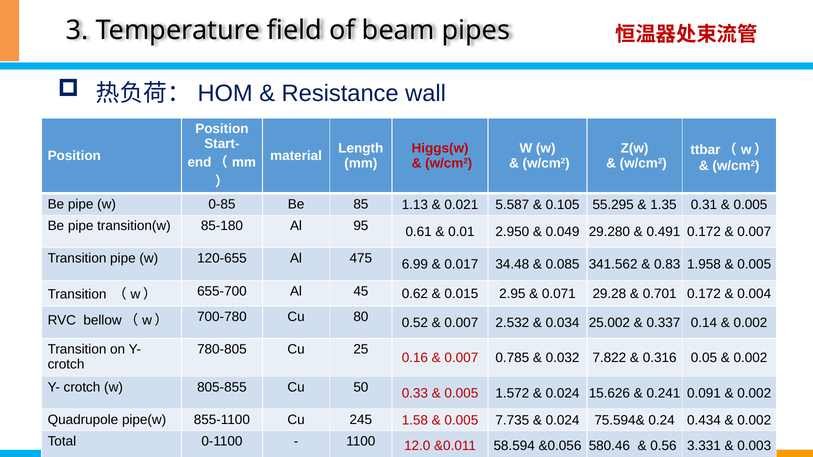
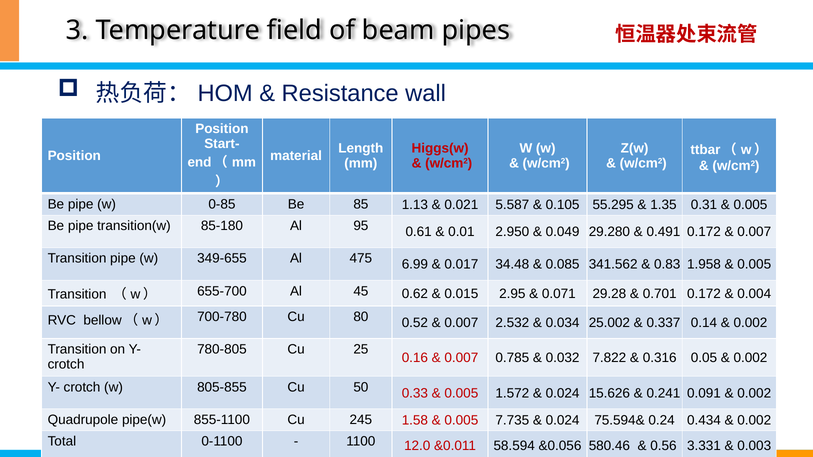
120-655: 120-655 -> 349-655
